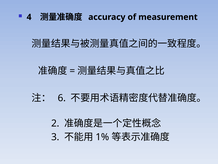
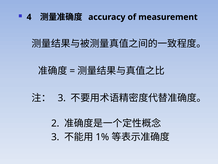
6 at (62, 98): 6 -> 3
